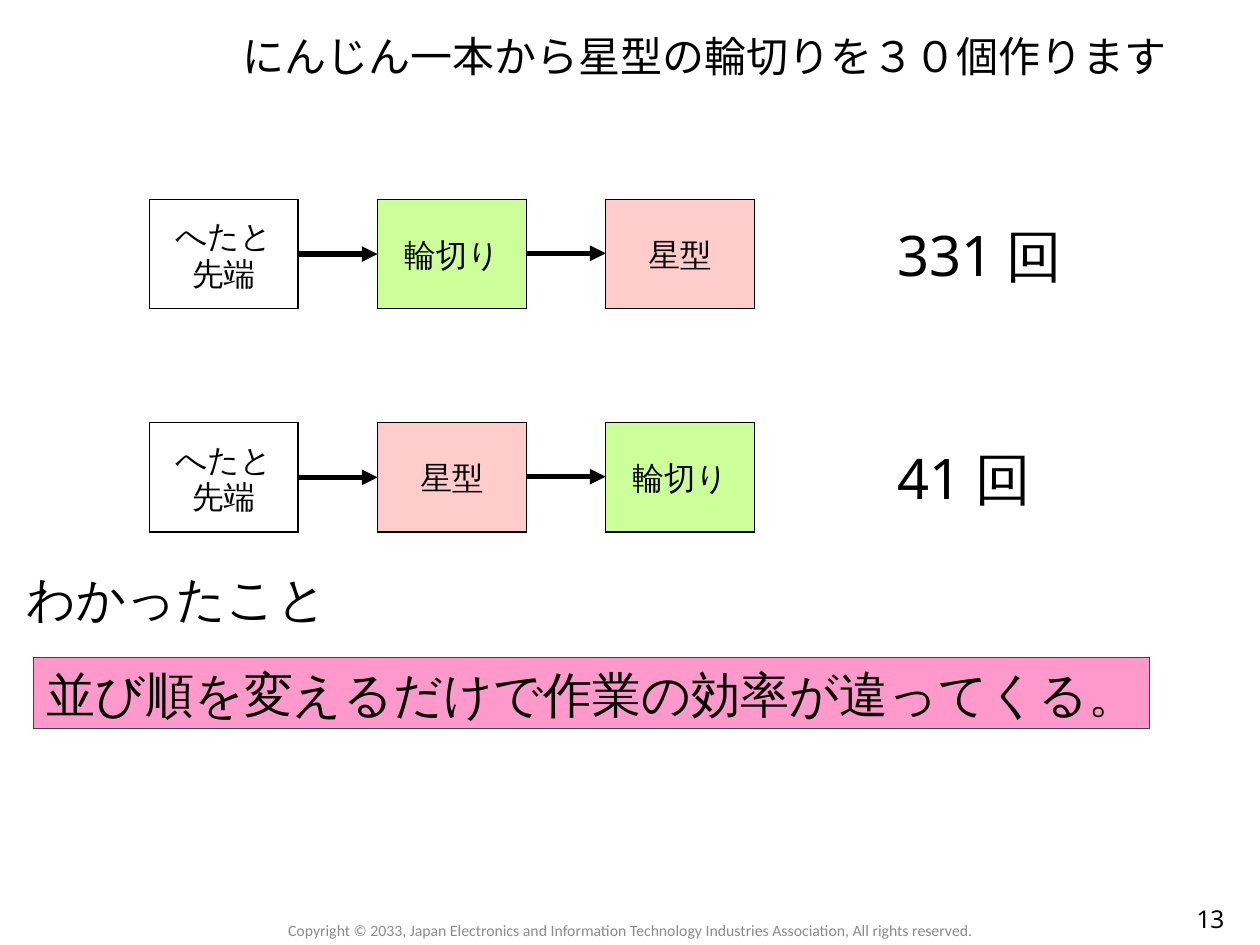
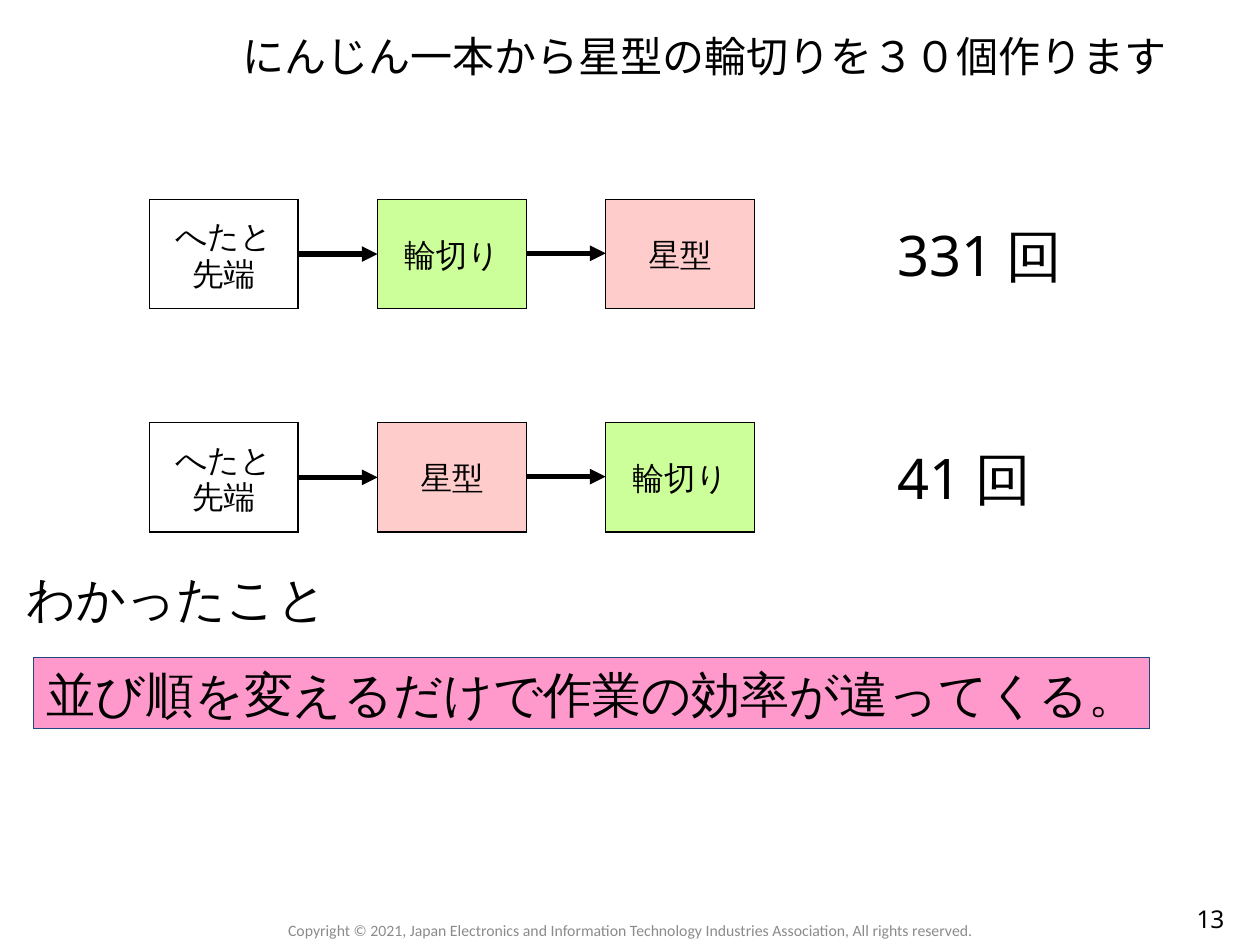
2033: 2033 -> 2021
